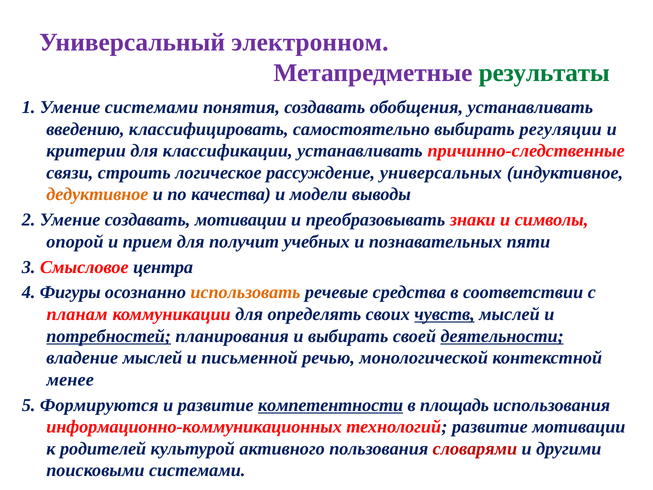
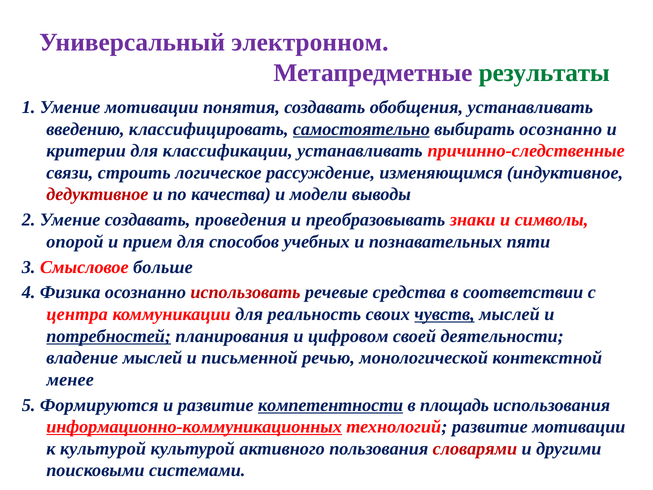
Умение системами: системами -> мотивации
самостоятельно underline: none -> present
выбирать регуляции: регуляции -> осознанно
универсальных: универсальных -> изменяющимся
дедуктивное colour: orange -> red
создавать мотивации: мотивации -> проведения
получит: получит -> способов
центра: центра -> больше
Фигуры: Фигуры -> Физика
использовать colour: orange -> red
планам: планам -> центра
определять: определять -> реальность
и выбирать: выбирать -> цифровом
деятельности underline: present -> none
информационно-коммуникационных underline: none -> present
к родителей: родителей -> культурой
